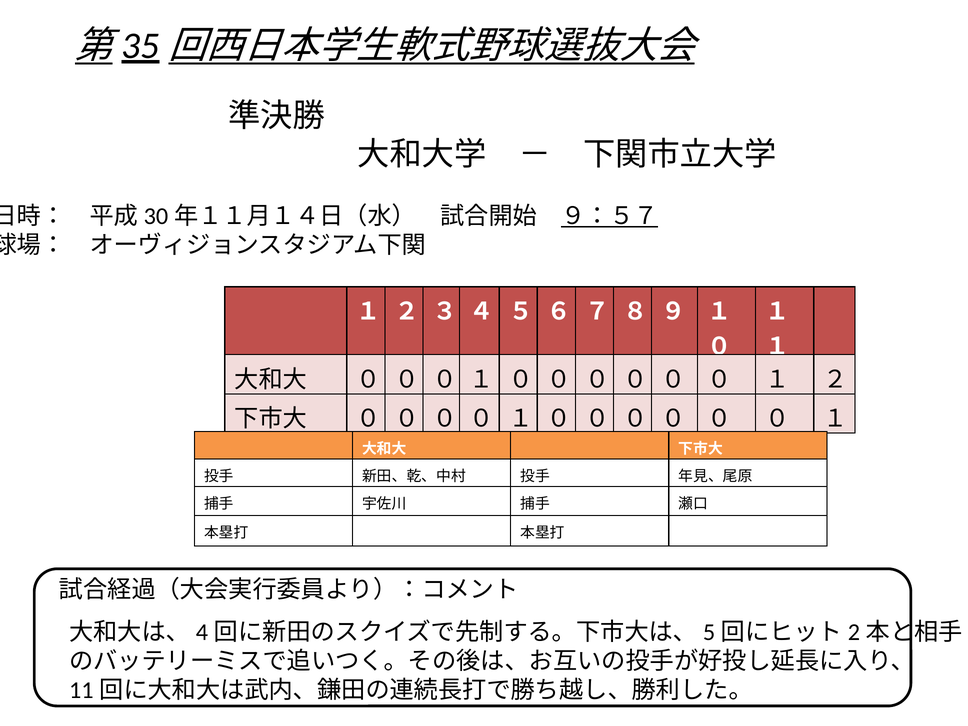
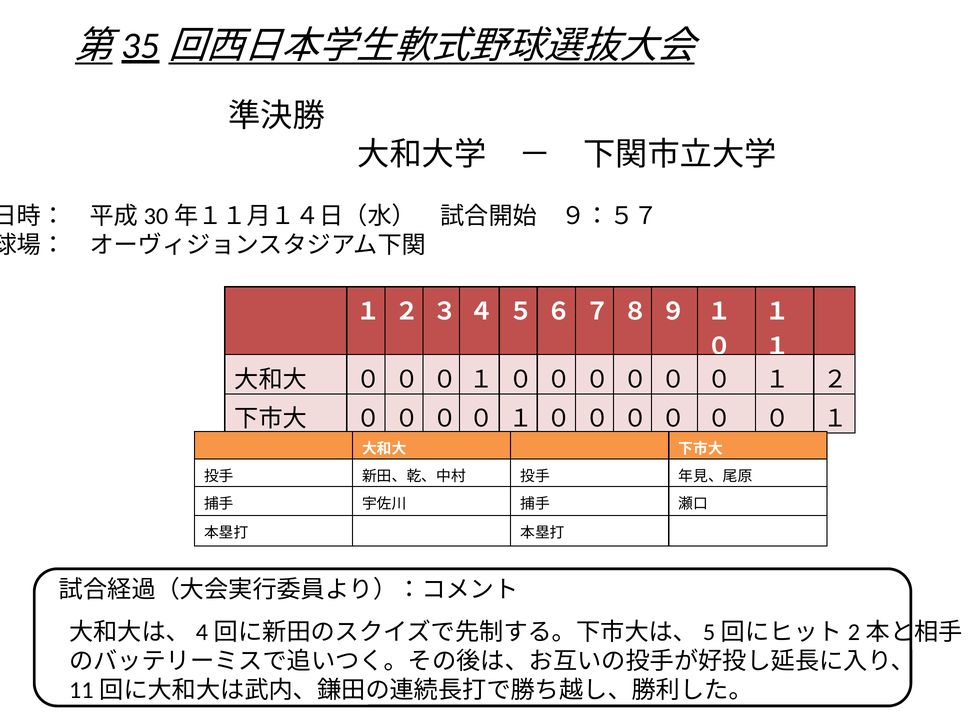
９：５７ underline: present -> none
